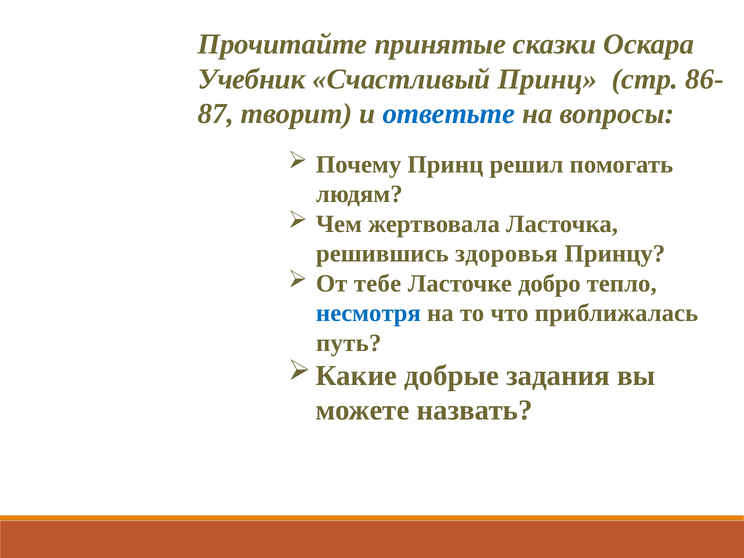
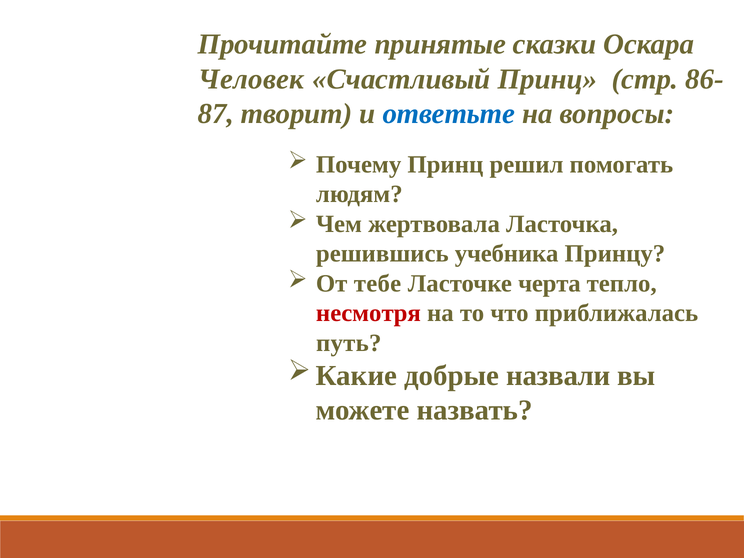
Учебник: Учебник -> Человек
здоровья: здоровья -> учебника
добро: добро -> черта
несмотря colour: blue -> red
задания: задания -> назвали
